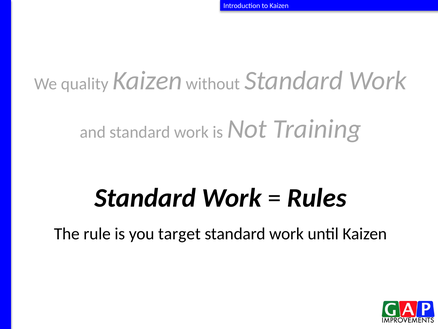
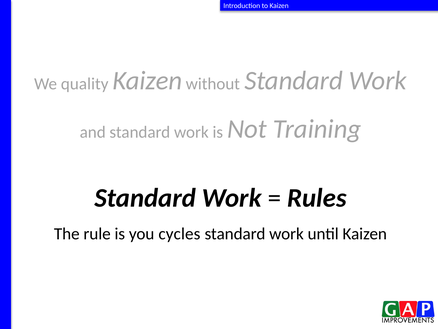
target: target -> cycles
